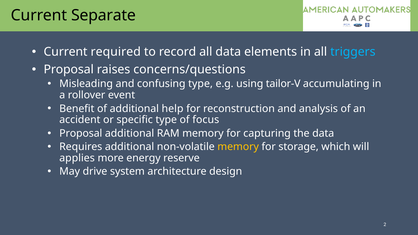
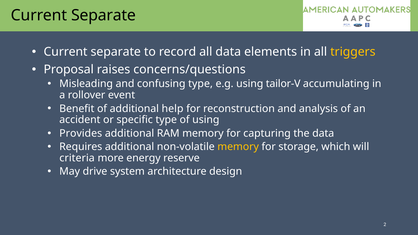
required at (116, 52): required -> separate
triggers colour: light blue -> yellow
of focus: focus -> using
Proposal at (81, 133): Proposal -> Provides
applies: applies -> criteria
